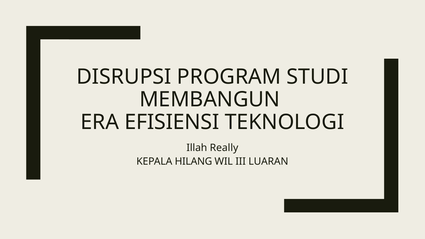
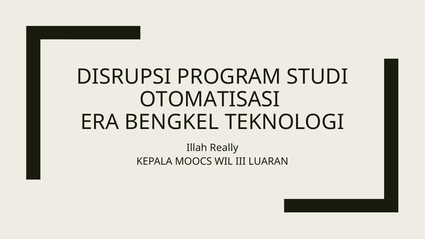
MEMBANGUN: MEMBANGUN -> OTOMATISASI
EFISIENSI: EFISIENSI -> BENGKEL
HILANG: HILANG -> MOOCS
